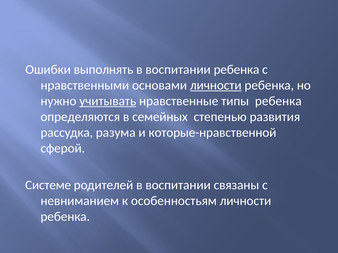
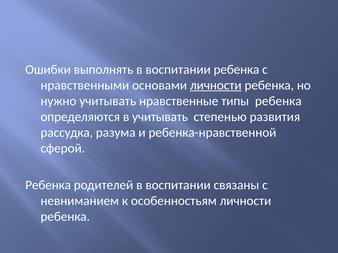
учитывать at (108, 101) underline: present -> none
в семейных: семейных -> учитывать
которые-нравственной: которые-нравственной -> ребенка-нравственной
Системе at (48, 185): Системе -> Ребенка
